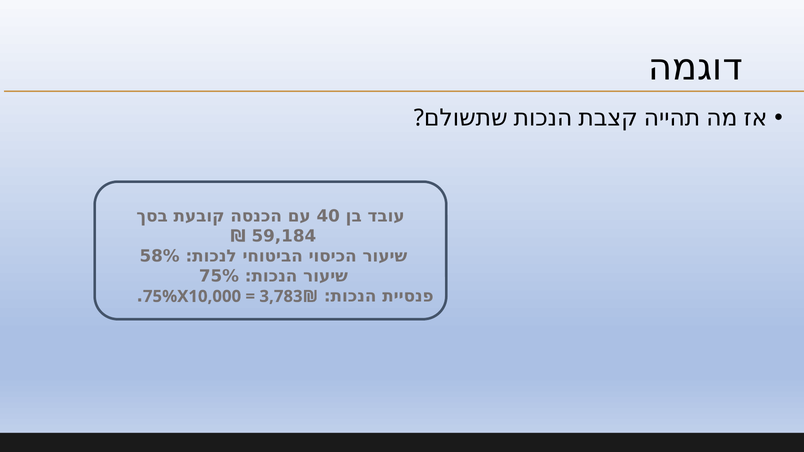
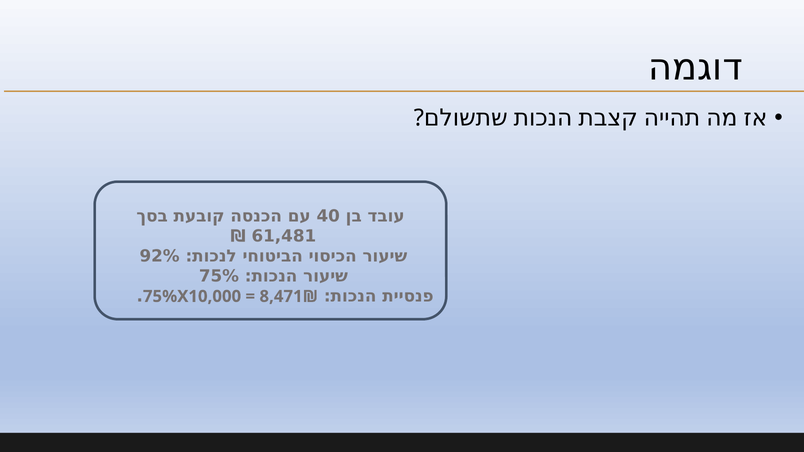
59,184: 59,184 -> 61,481
58%: 58% -> 92%
3,783₪: 3,783₪ -> 8,471₪
